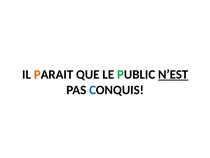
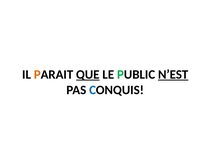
QUE underline: none -> present
